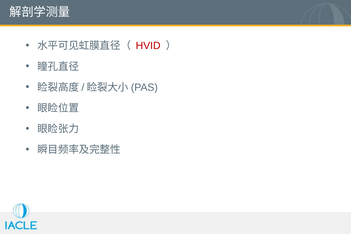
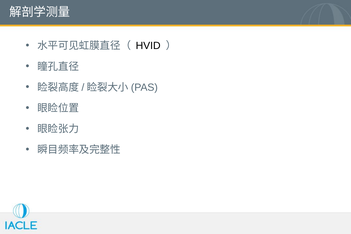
HVID colour: red -> black
